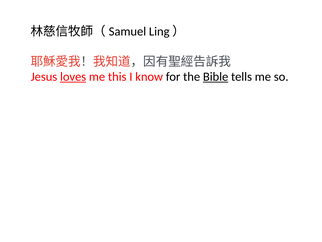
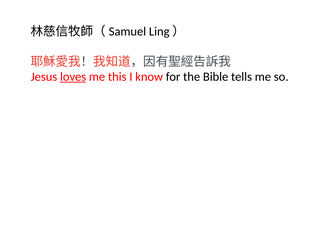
Bible underline: present -> none
